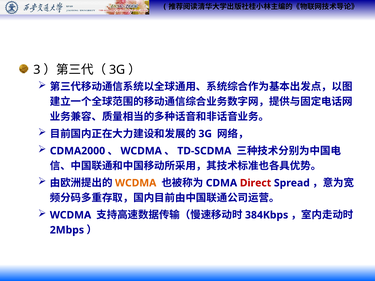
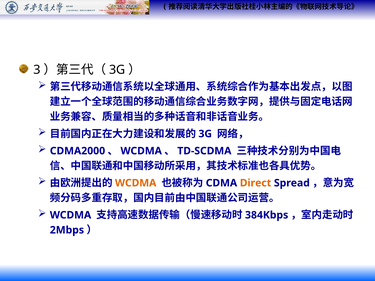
Direct colour: red -> orange
